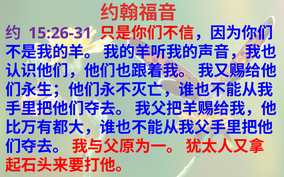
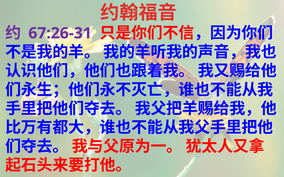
15:26-31: 15:26-31 -> 67:26-31
